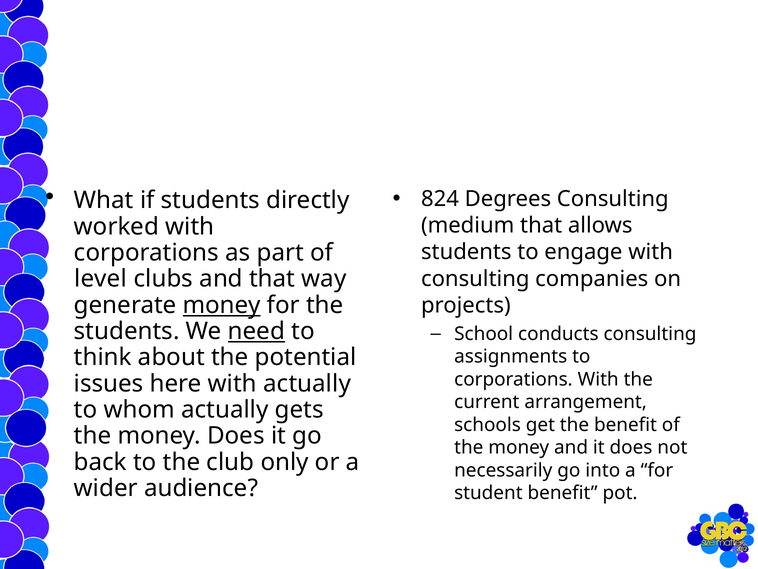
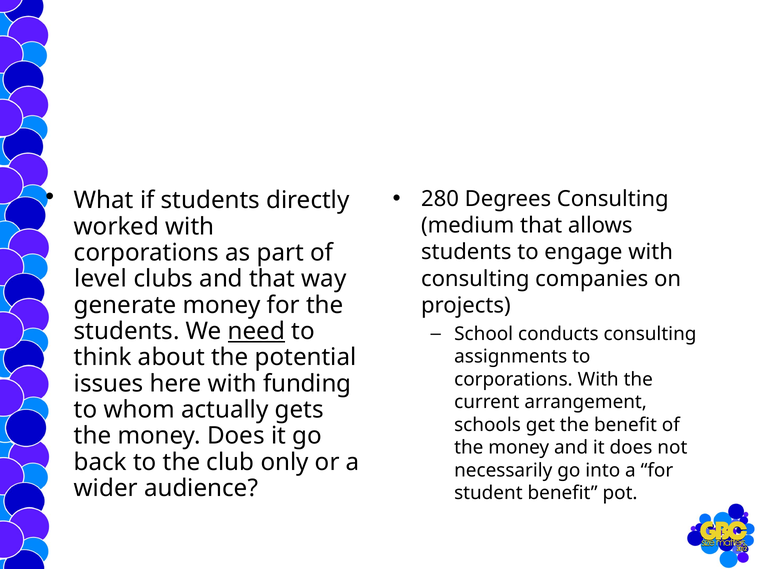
824: 824 -> 280
money at (222, 305) underline: present -> none
with actually: actually -> funding
